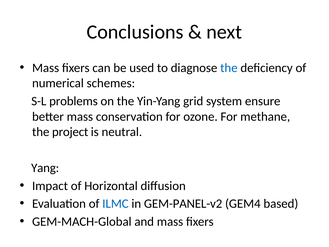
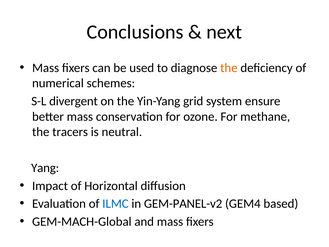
the at (229, 68) colour: blue -> orange
problems: problems -> divergent
project: project -> tracers
